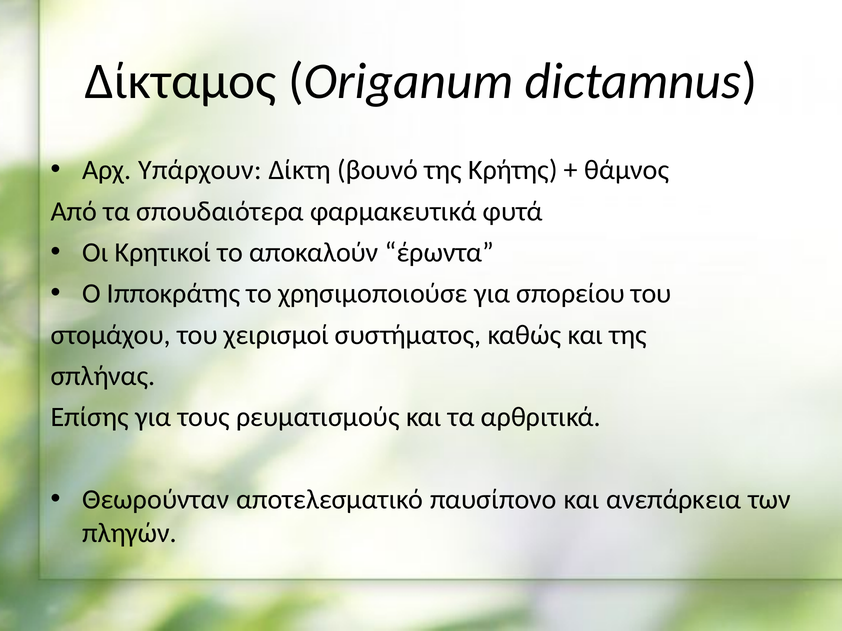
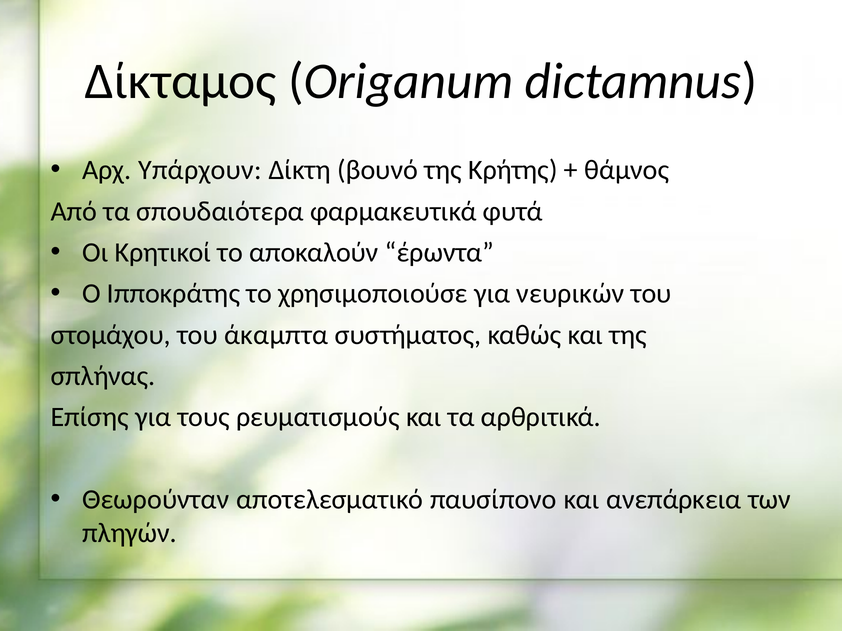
σπορείου: σπορείου -> νευρικών
χειρισμοί: χειρισμοί -> άκαμπτα
